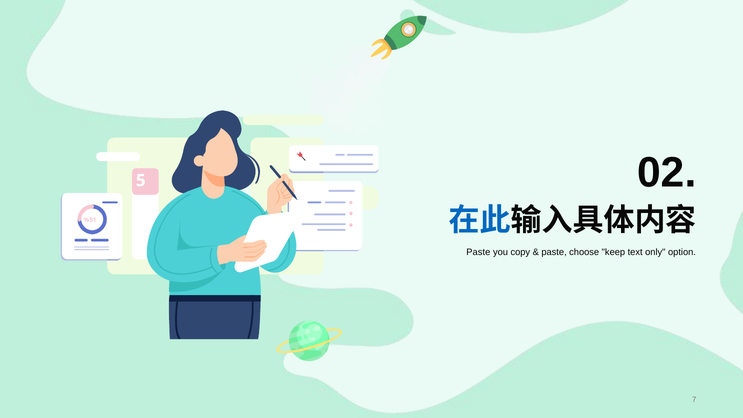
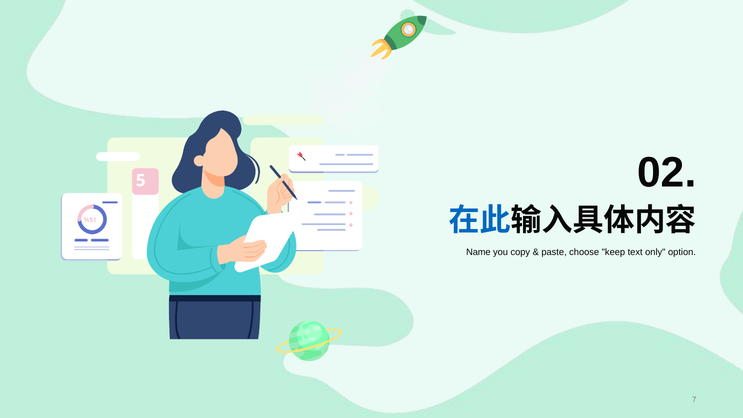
Paste at (478, 252): Paste -> Name
